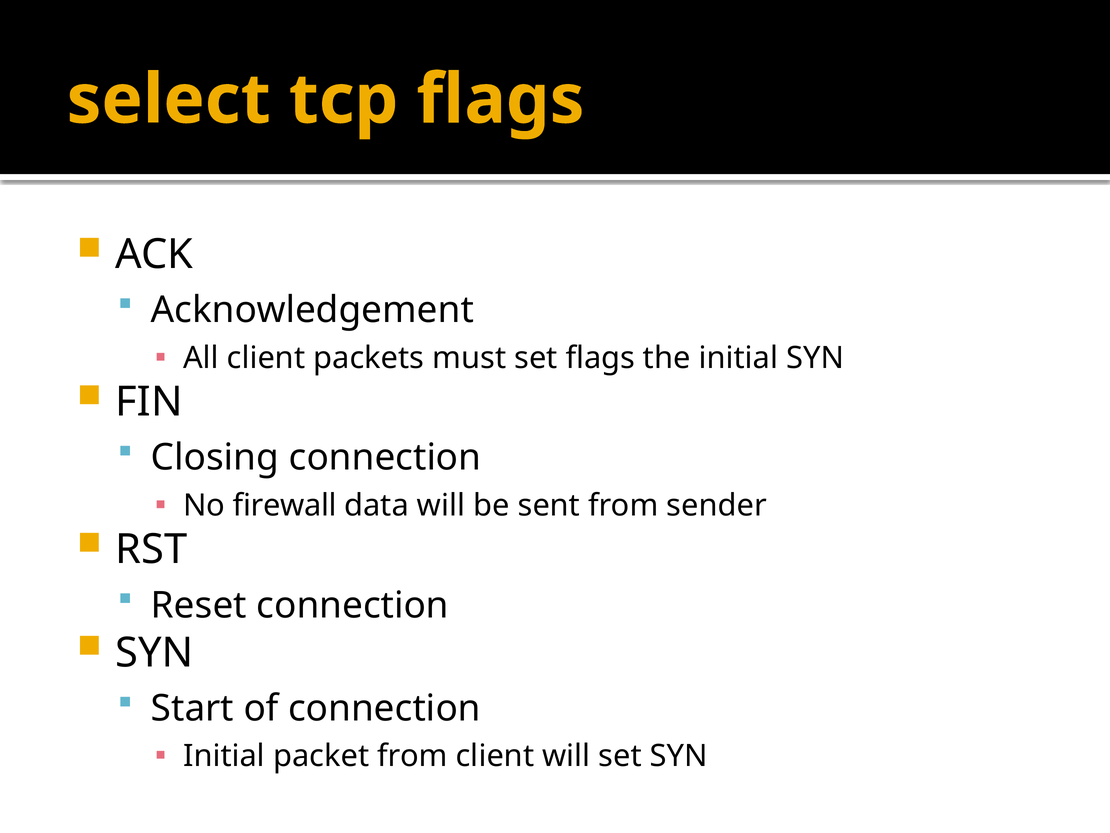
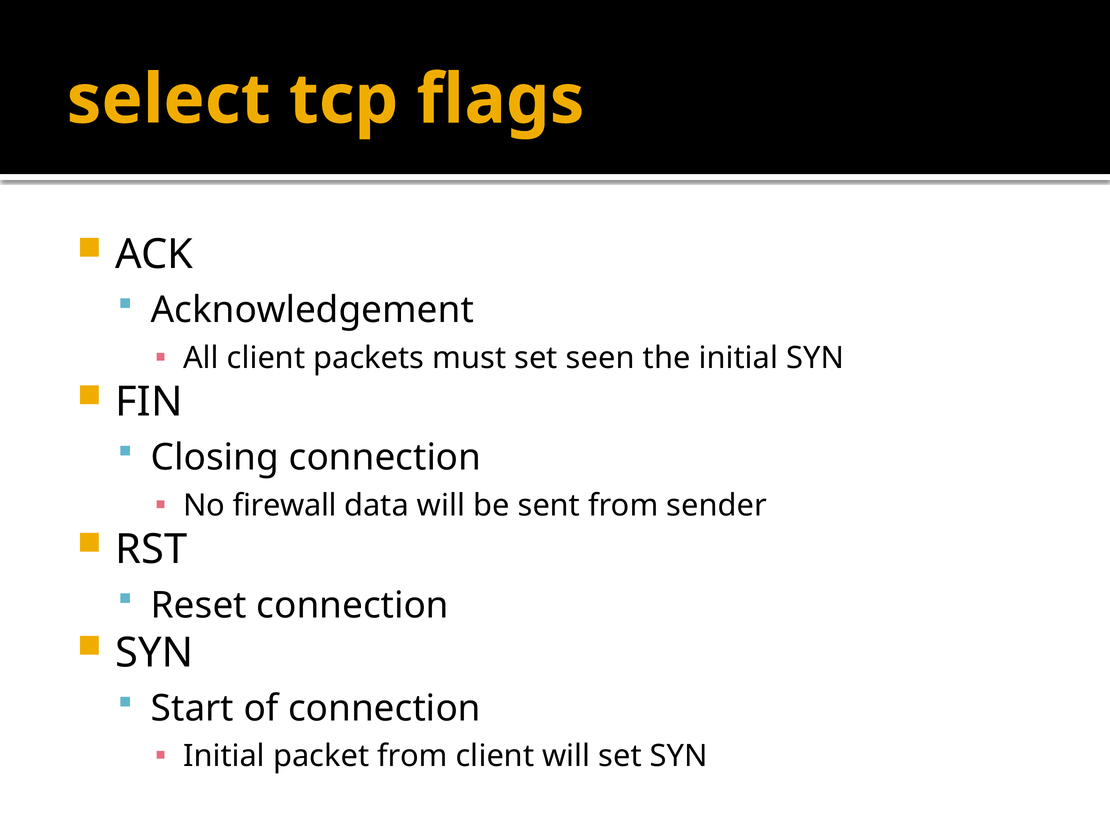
set flags: flags -> seen
